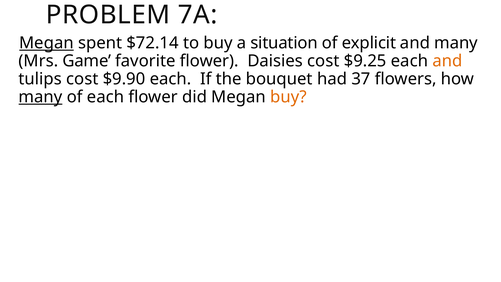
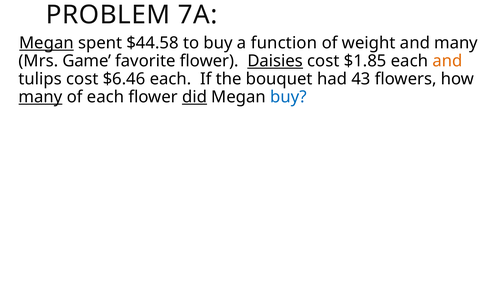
$72.14: $72.14 -> $44.58
situation: situation -> function
explicit: explicit -> weight
Daisies underline: none -> present
$9.25: $9.25 -> $1.85
$9.90: $9.90 -> $6.46
37: 37 -> 43
did underline: none -> present
buy at (289, 97) colour: orange -> blue
